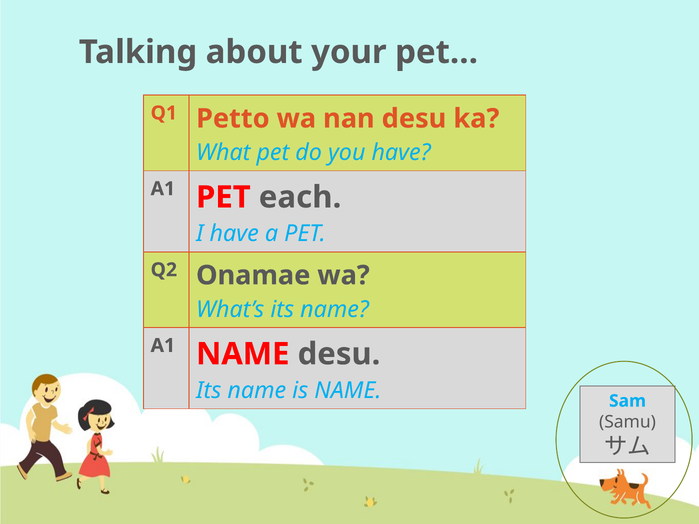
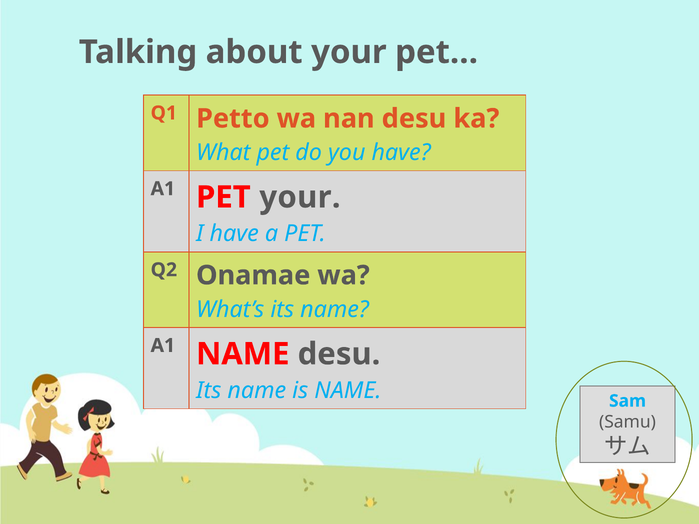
PET each: each -> your
